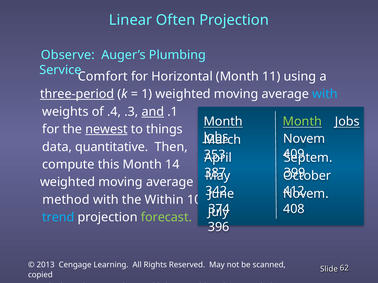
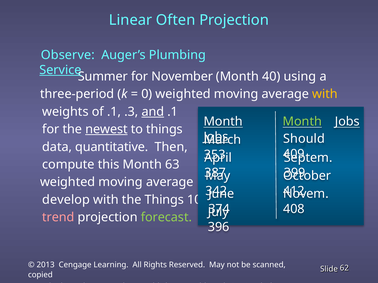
Service underline: none -> present
Comfort: Comfort -> Summer
Horizontal: Horizontal -> November
11: 11 -> 40
three-period underline: present -> none
1: 1 -> 0
with at (325, 94) colour: light blue -> yellow
of .4: .4 -> .1
Novem at (304, 139): Novem -> Should
14: 14 -> 63
method: method -> develop
the Within: Within -> Things
trend colour: light blue -> pink
